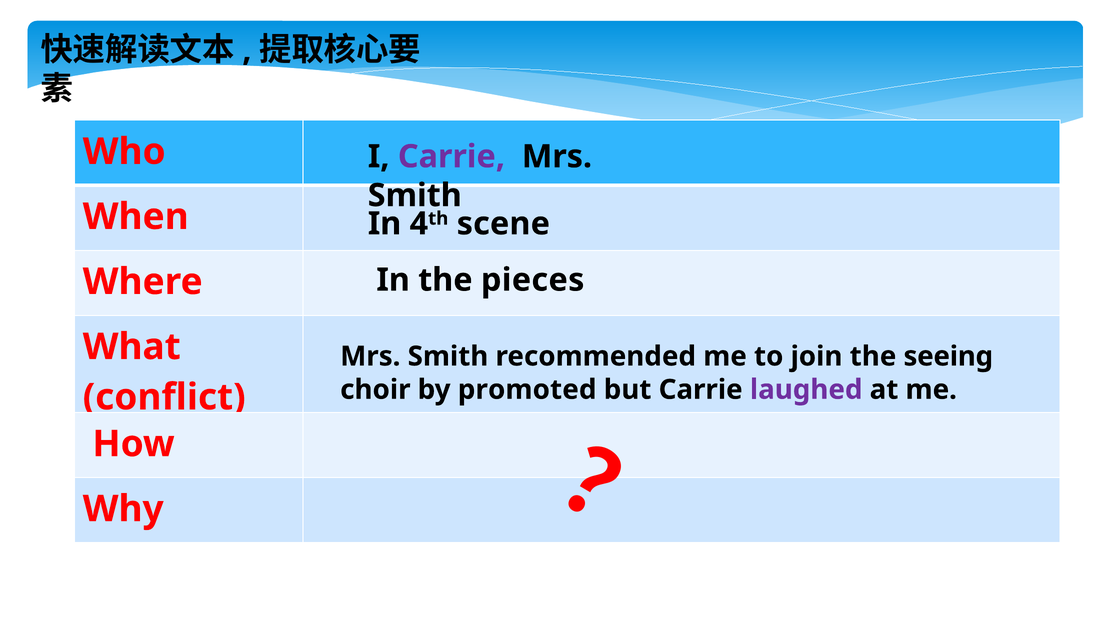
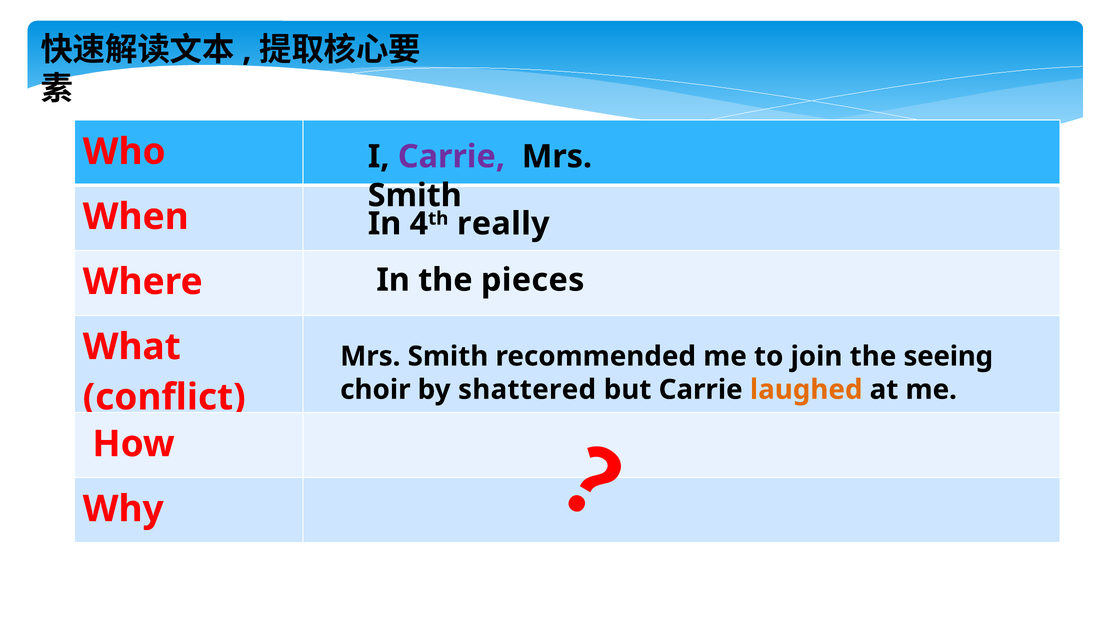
scene: scene -> really
promoted: promoted -> shattered
laughed colour: purple -> orange
